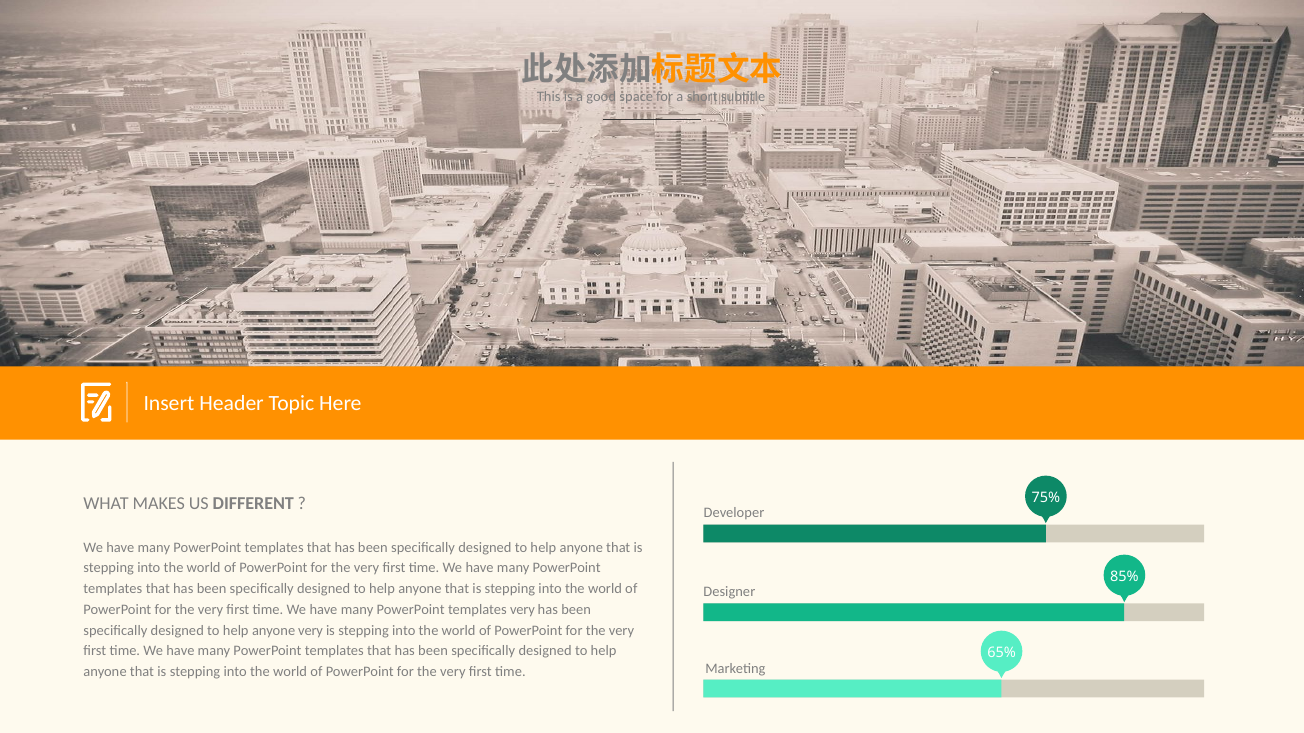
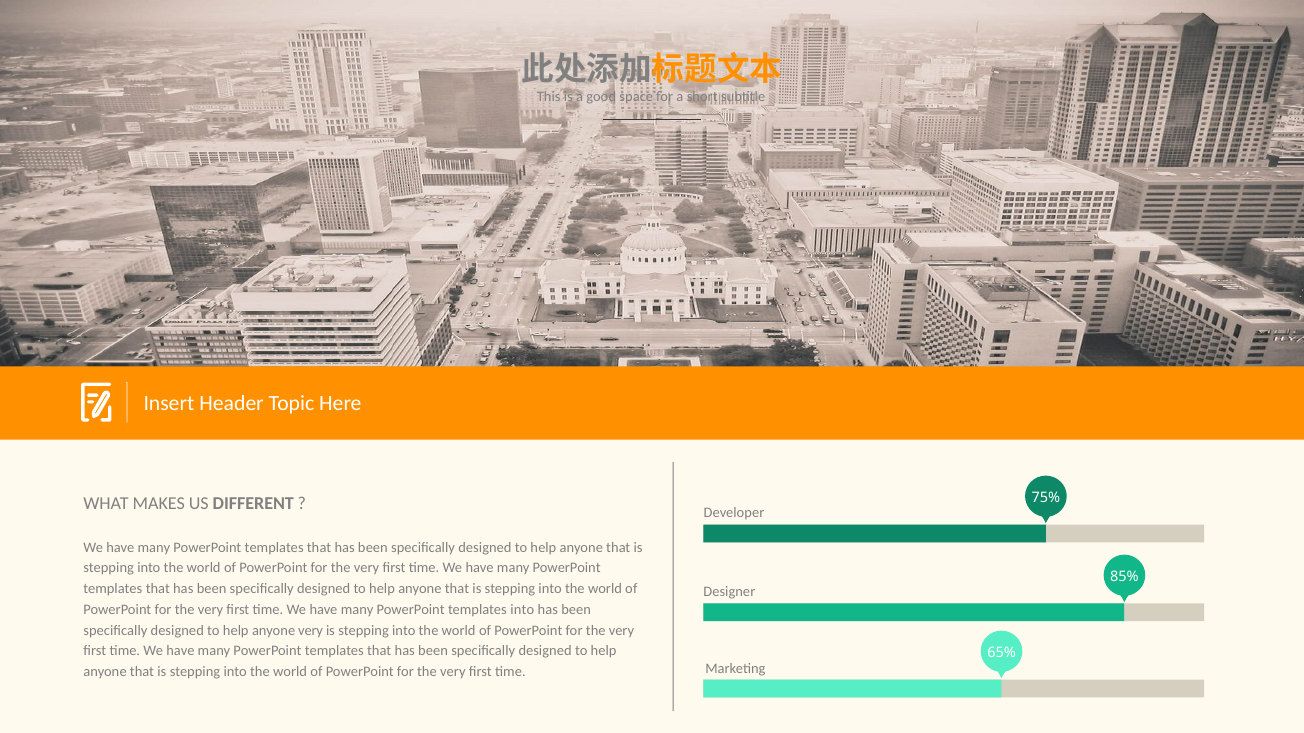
templates very: very -> into
